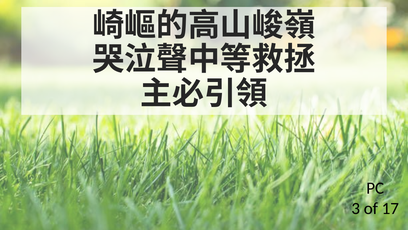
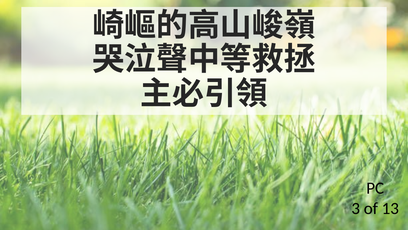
17: 17 -> 13
